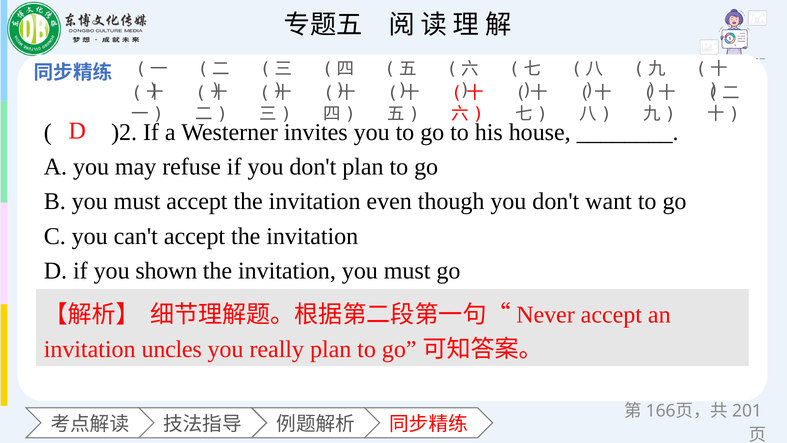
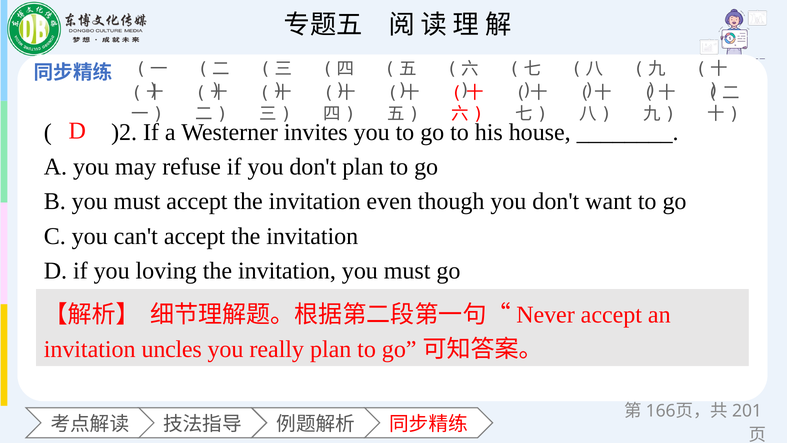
shown: shown -> loving
